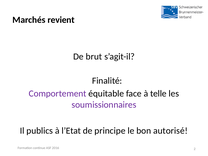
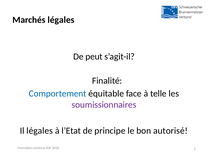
Marchés revient: revient -> légales
brut: brut -> peut
Comportement colour: purple -> blue
Il publics: publics -> légales
